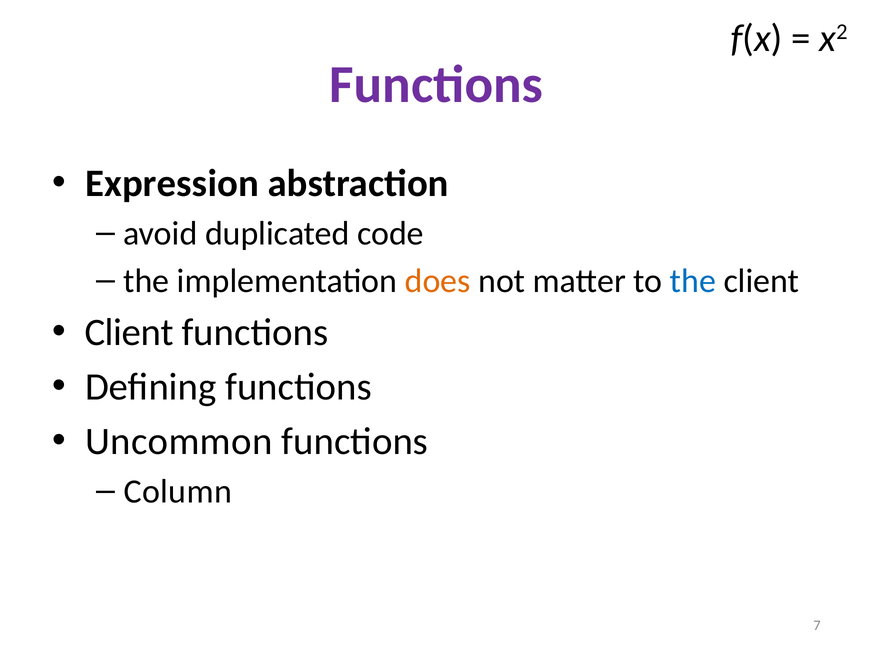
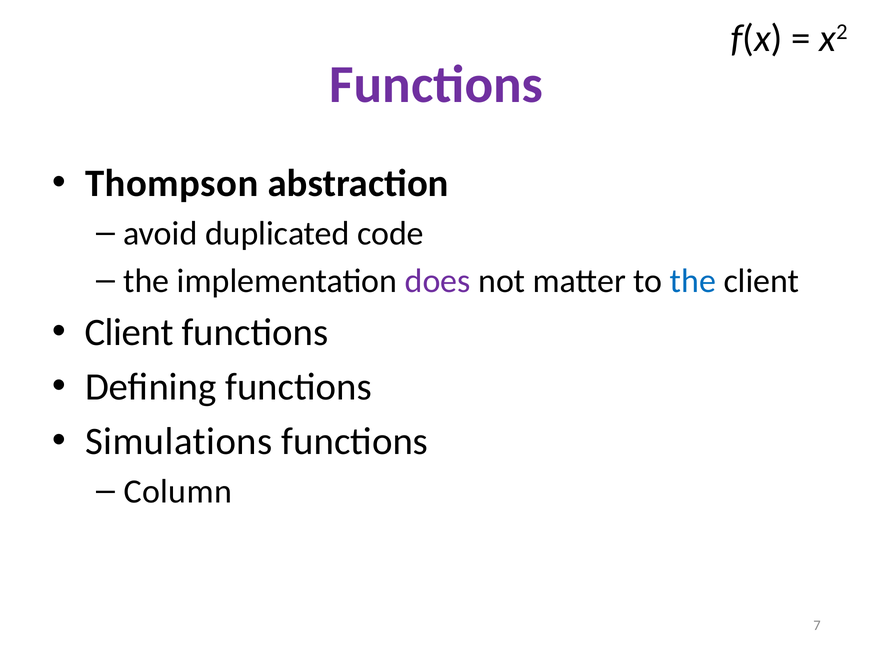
Expression: Expression -> Thompson
does colour: orange -> purple
Uncommon: Uncommon -> Simulations
